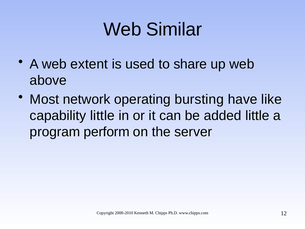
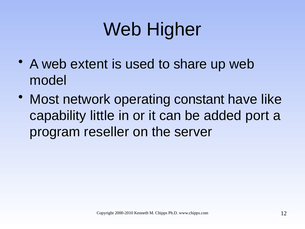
Similar: Similar -> Higher
above: above -> model
bursting: bursting -> constant
added little: little -> port
perform: perform -> reseller
